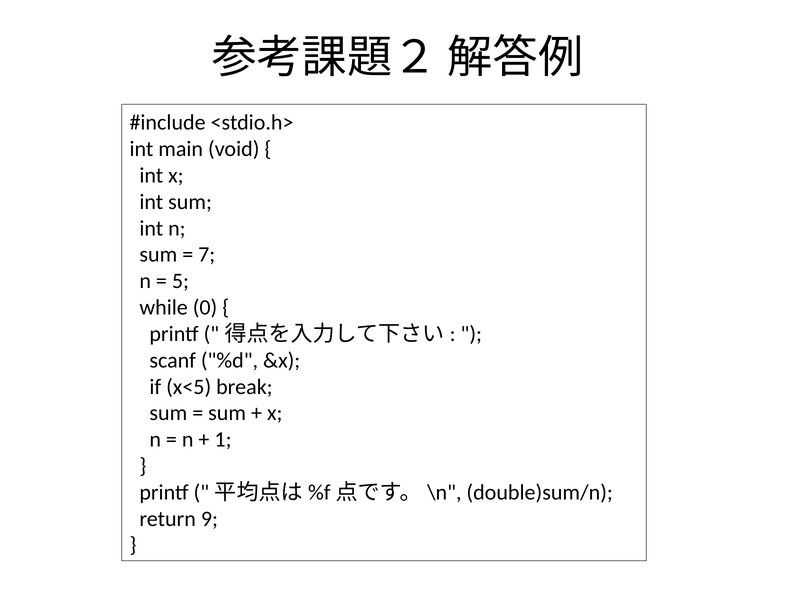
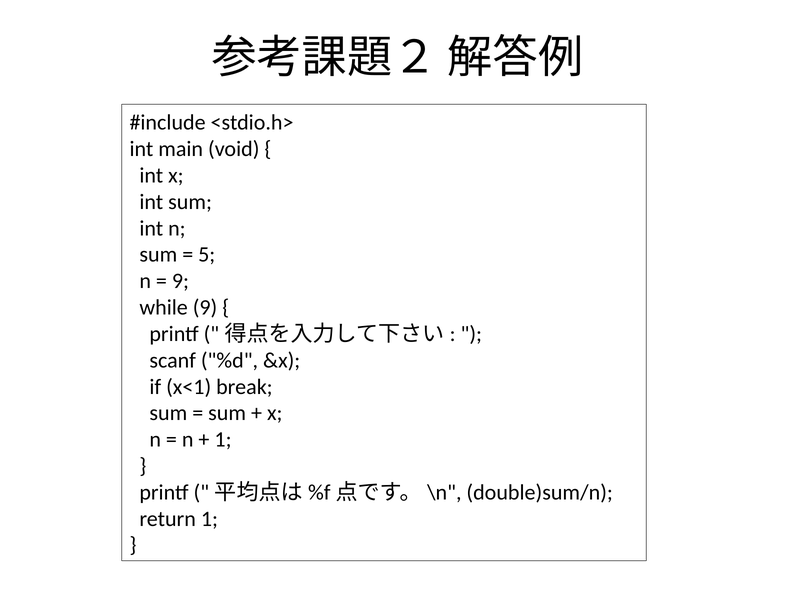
7: 7 -> 5
5 at (180, 281): 5 -> 9
while 0: 0 -> 9
x<5: x<5 -> x<1
return 9: 9 -> 1
